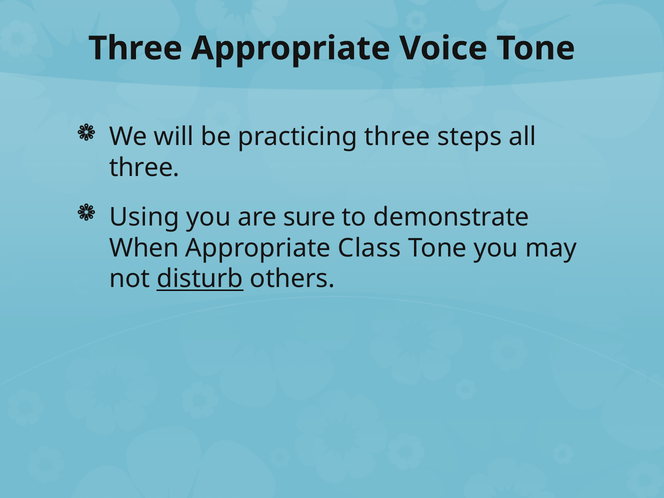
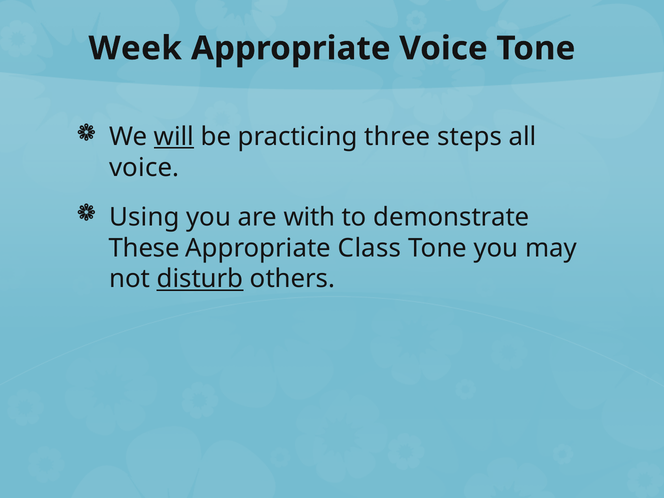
Three at (135, 48): Three -> Week
will underline: none -> present
three at (144, 168): three -> voice
sure: sure -> with
When: When -> These
